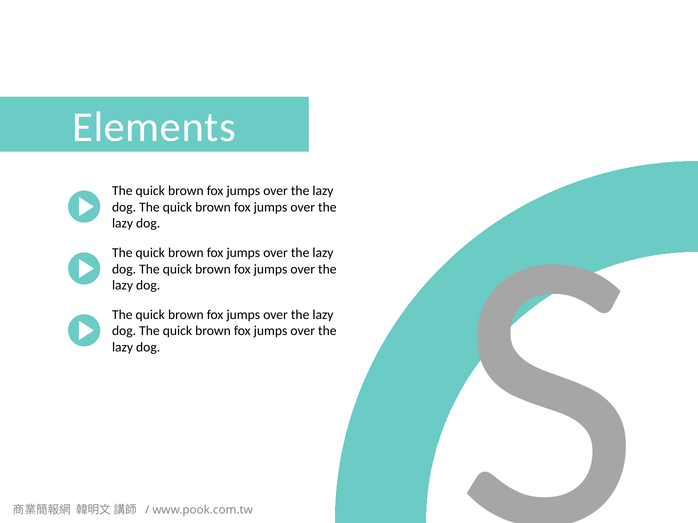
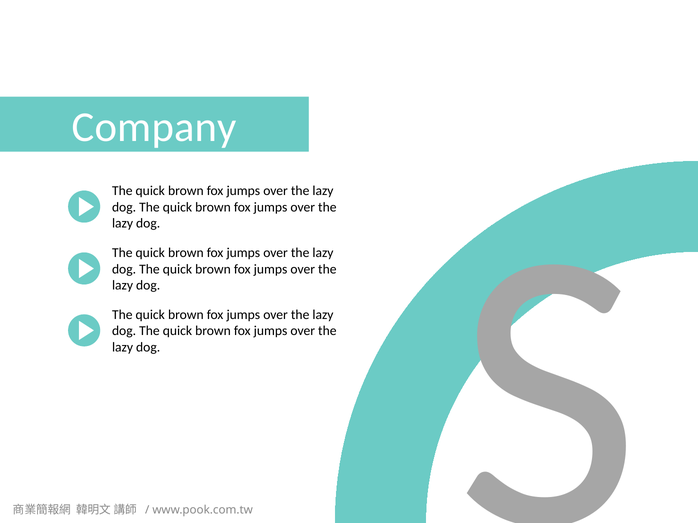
Elements: Elements -> Company
